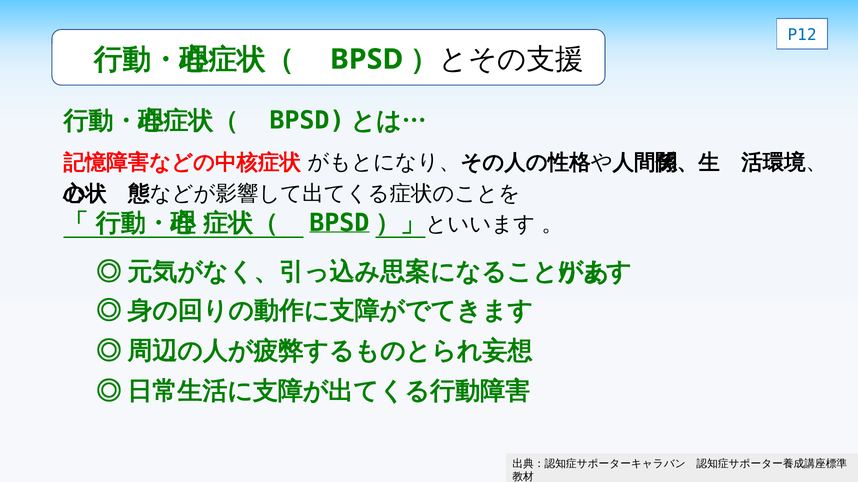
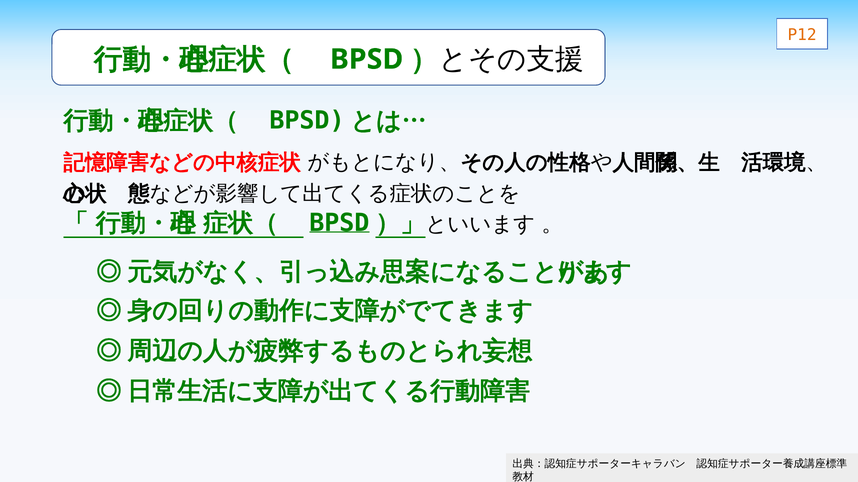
P12 colour: blue -> orange
